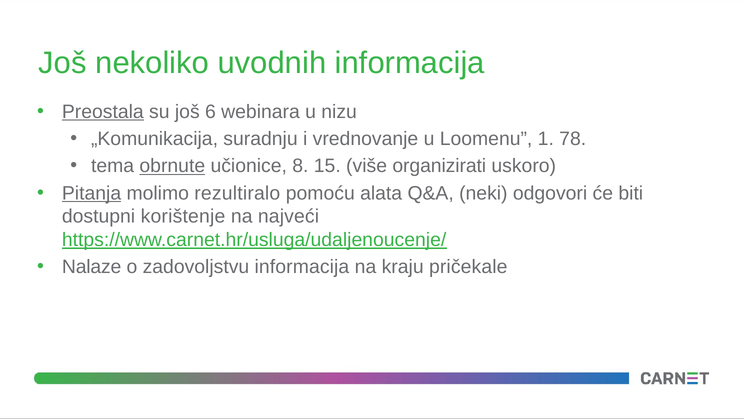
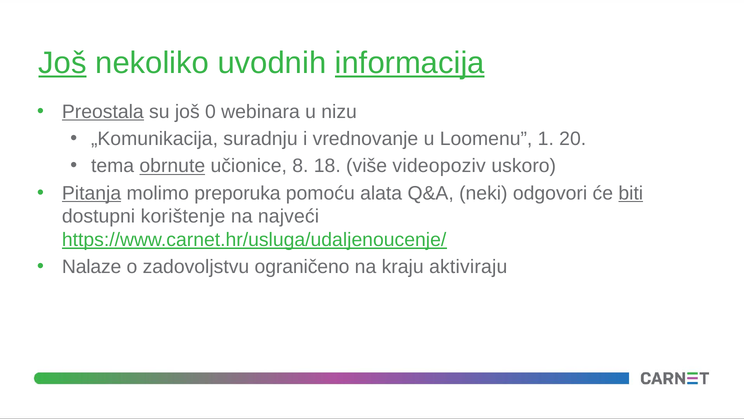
Još at (63, 63) underline: none -> present
informacija at (410, 63) underline: none -> present
6: 6 -> 0
78: 78 -> 20
15: 15 -> 18
organizirati: organizirati -> videopoziv
rezultiralo: rezultiralo -> preporuka
biti underline: none -> present
zadovoljstvu informacija: informacija -> ograničeno
pričekale: pričekale -> aktiviraju
